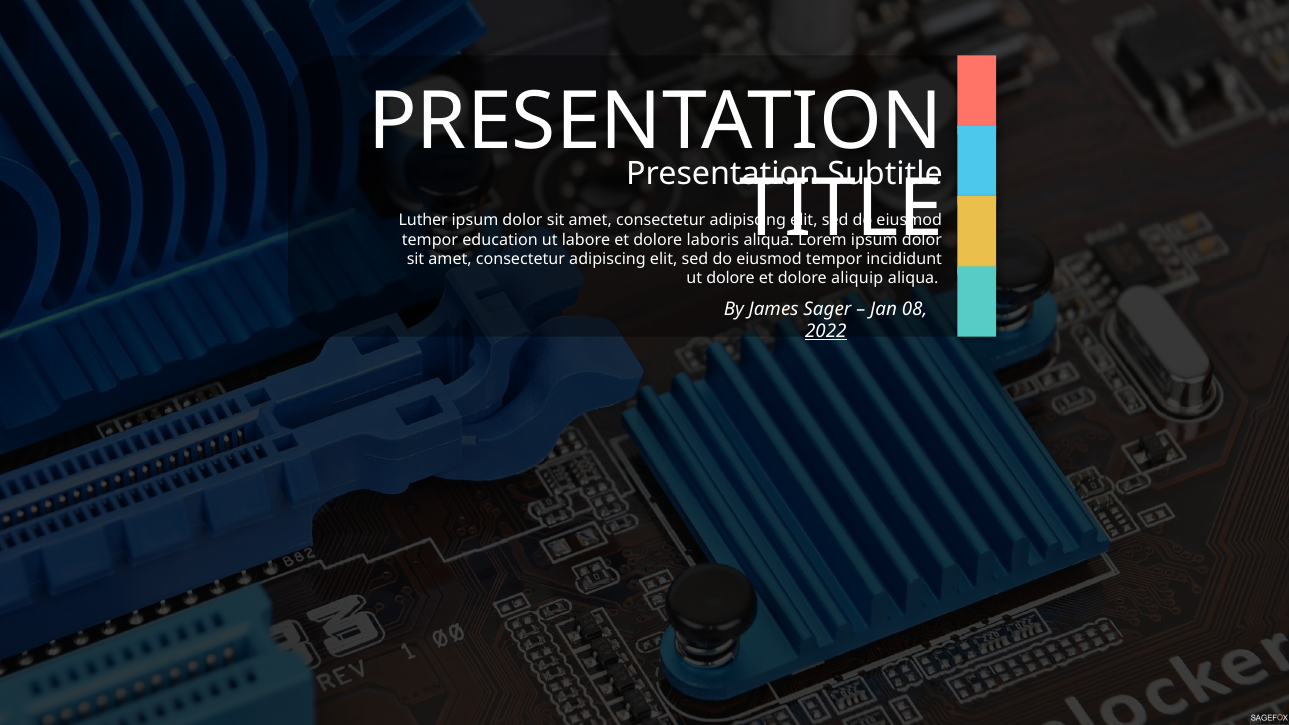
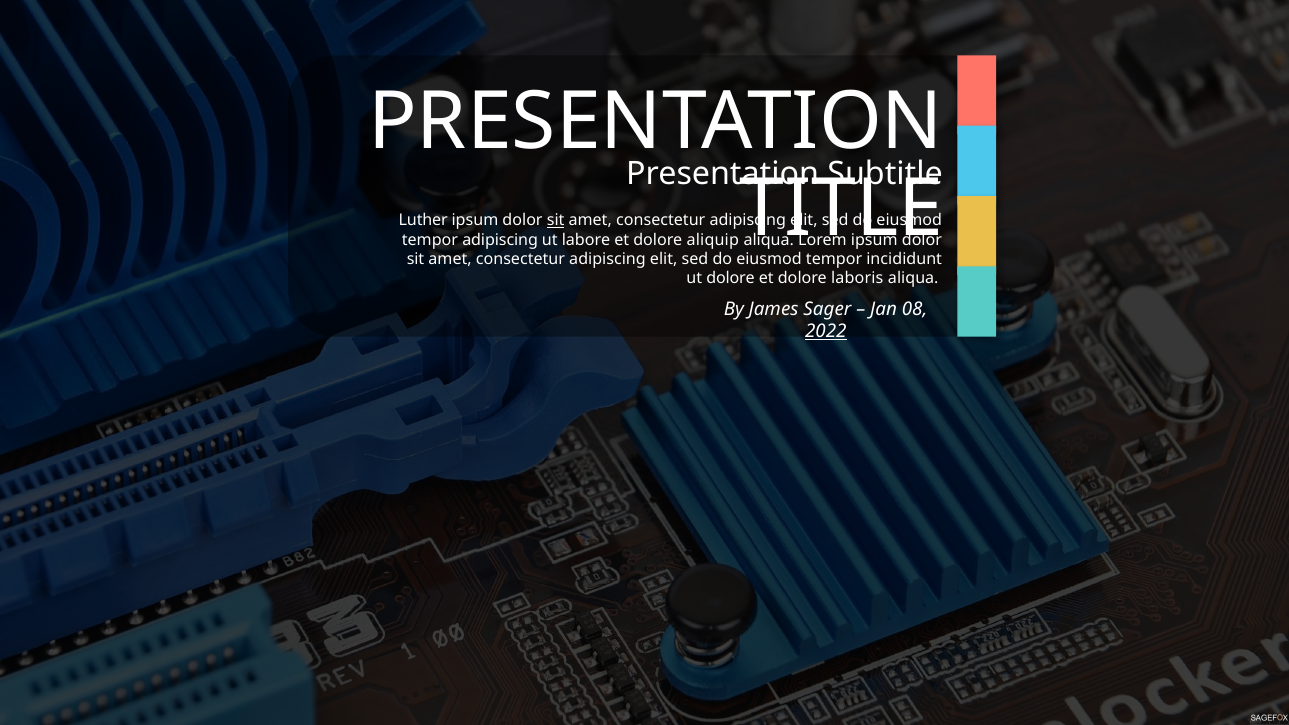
sit at (556, 221) underline: none -> present
tempor education: education -> adipiscing
laboris: laboris -> aliquip
aliquip: aliquip -> laboris
